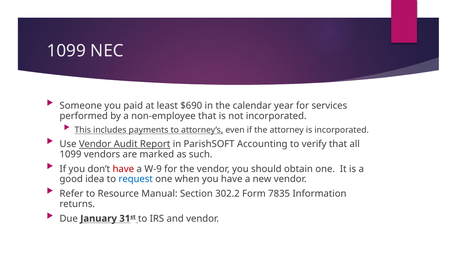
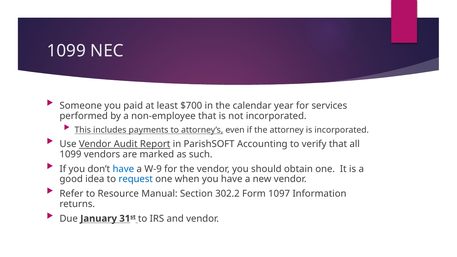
$690: $690 -> $700
have at (123, 169) colour: red -> blue
7835: 7835 -> 1097
